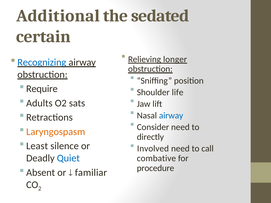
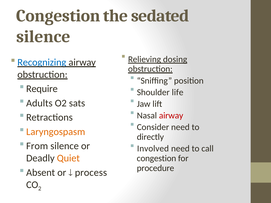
Additional at (58, 16): Additional -> Congestion
certain at (43, 37): certain -> silence
longer: longer -> dosing
airway at (171, 116) colour: blue -> red
Least: Least -> From
Quiet colour: blue -> orange
combative at (156, 159): combative -> congestion
familiar: familiar -> process
